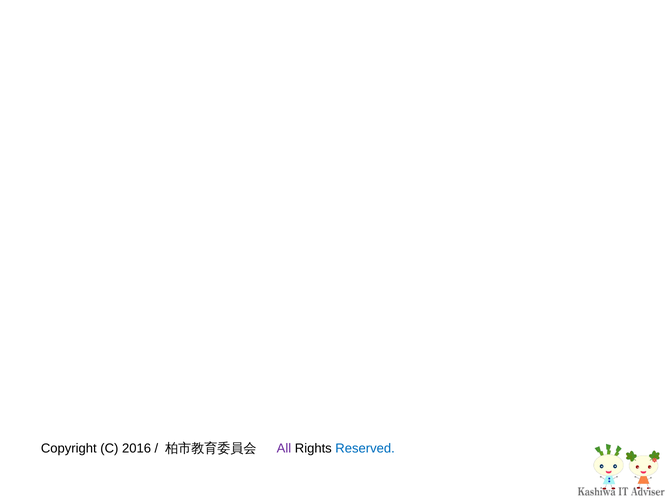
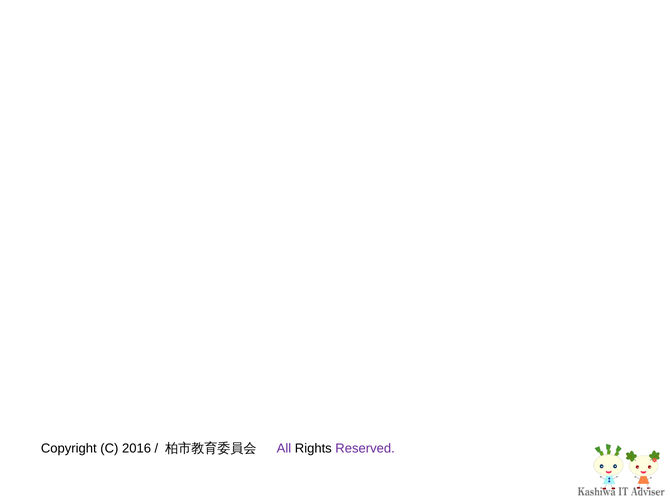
Reserved colour: blue -> purple
